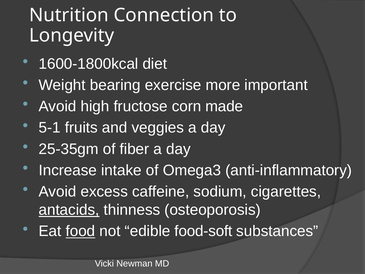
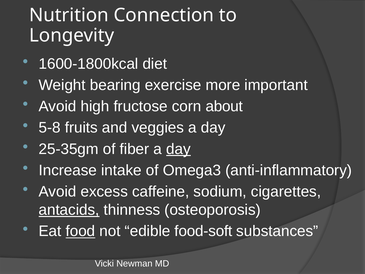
made: made -> about
5-1: 5-1 -> 5-8
day at (178, 149) underline: none -> present
